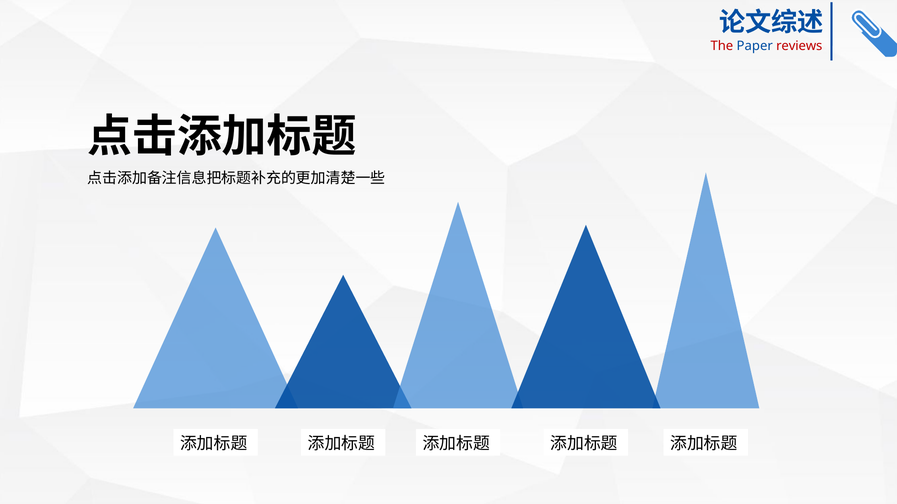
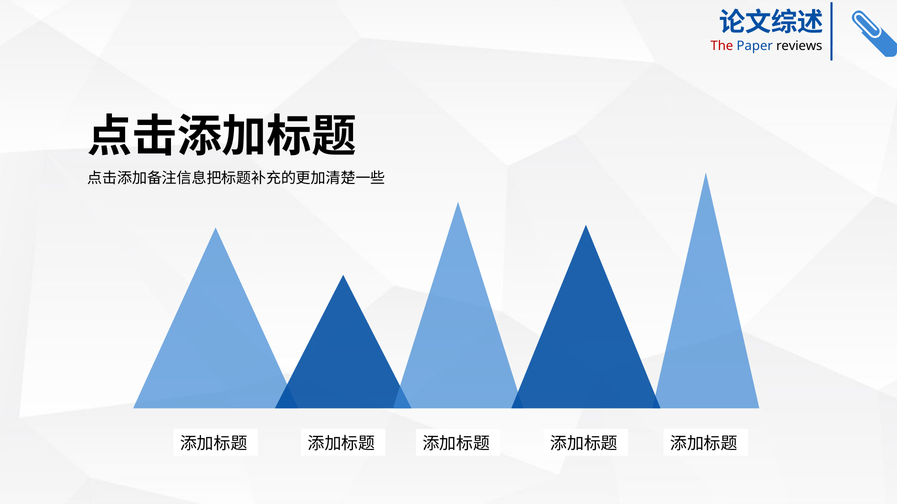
reviews colour: red -> black
